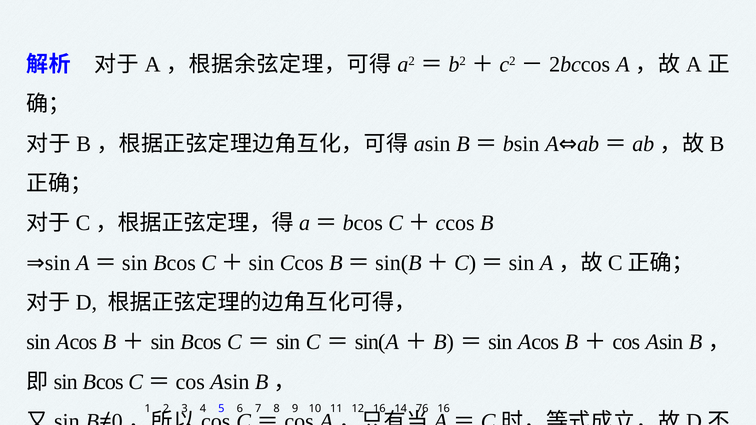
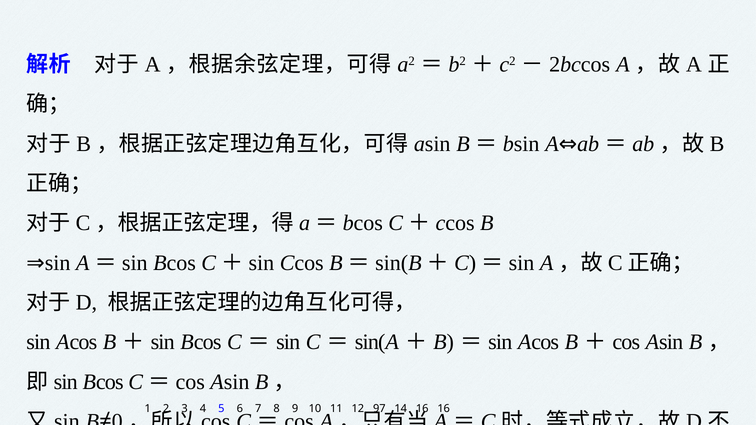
12 16: 16 -> 97
14 76: 76 -> 16
